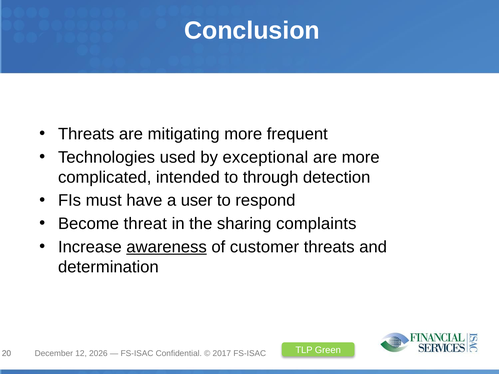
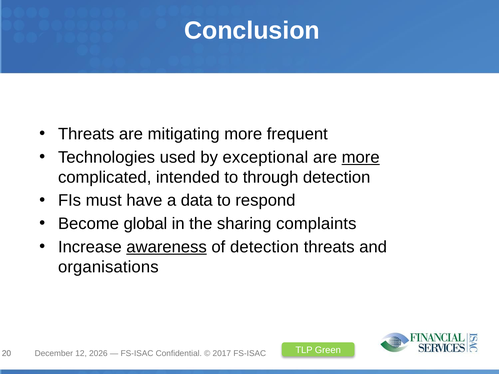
more at (361, 157) underline: none -> present
user: user -> data
threat: threat -> global
of customer: customer -> detection
determination: determination -> organisations
